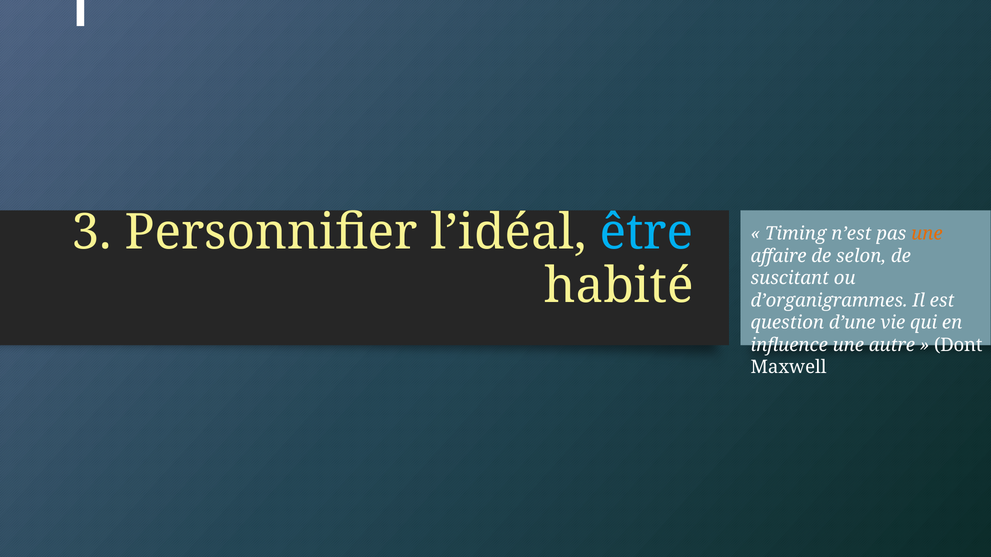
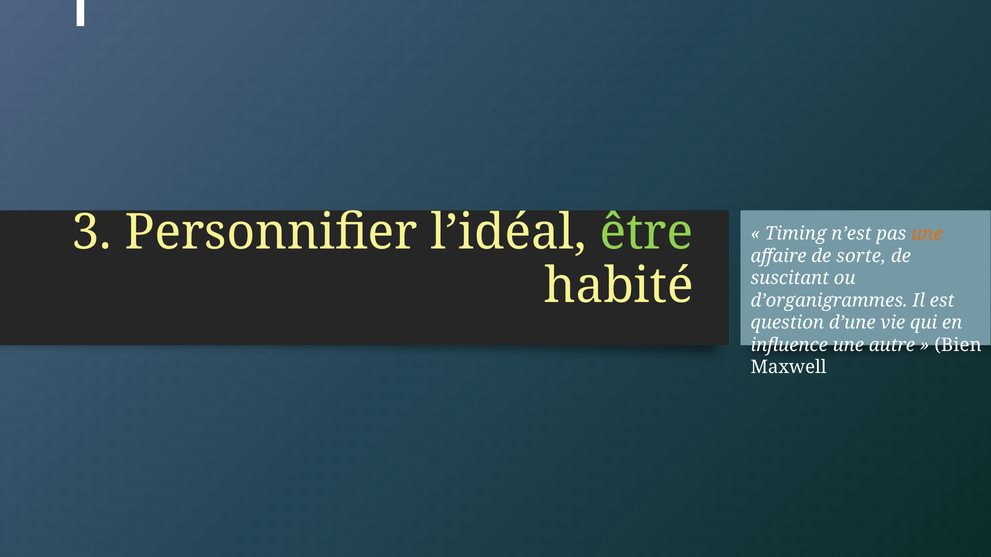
être colour: light blue -> light green
selon: selon -> sorte
Dont: Dont -> Bien
